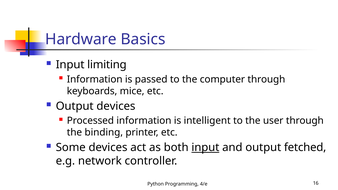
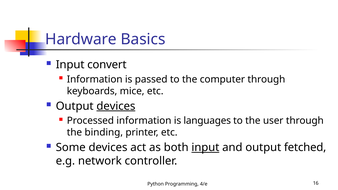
limiting: limiting -> convert
devices at (116, 106) underline: none -> present
intelligent: intelligent -> languages
